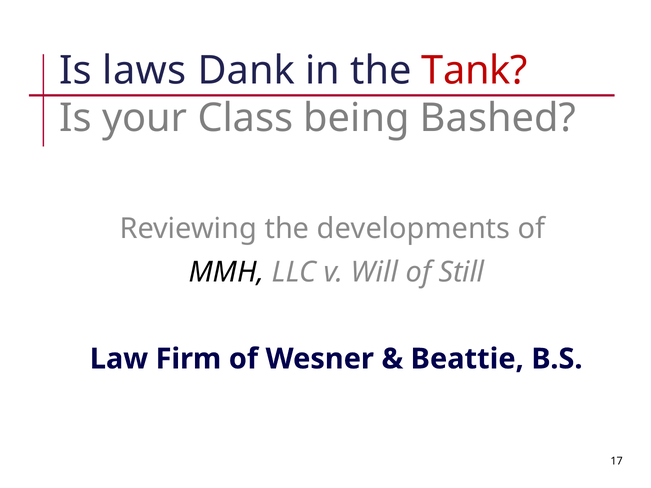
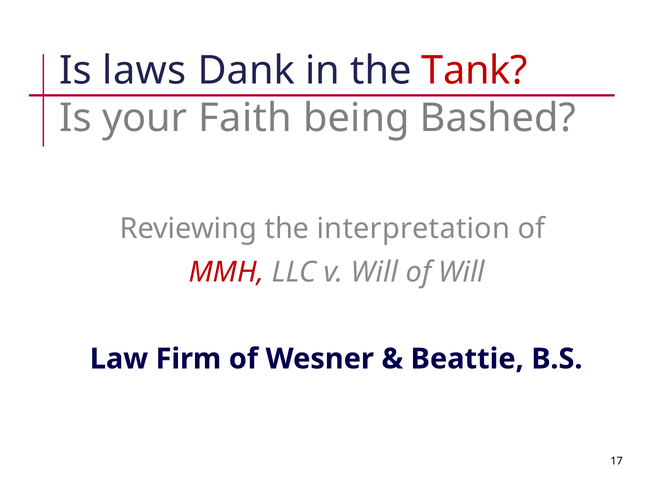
Class: Class -> Faith
developments: developments -> interpretation
MMH colour: black -> red
of Still: Still -> Will
